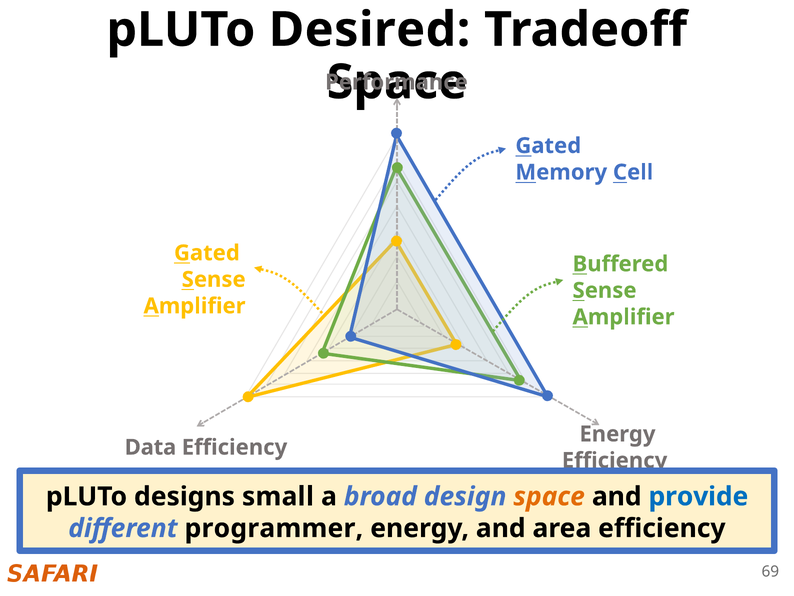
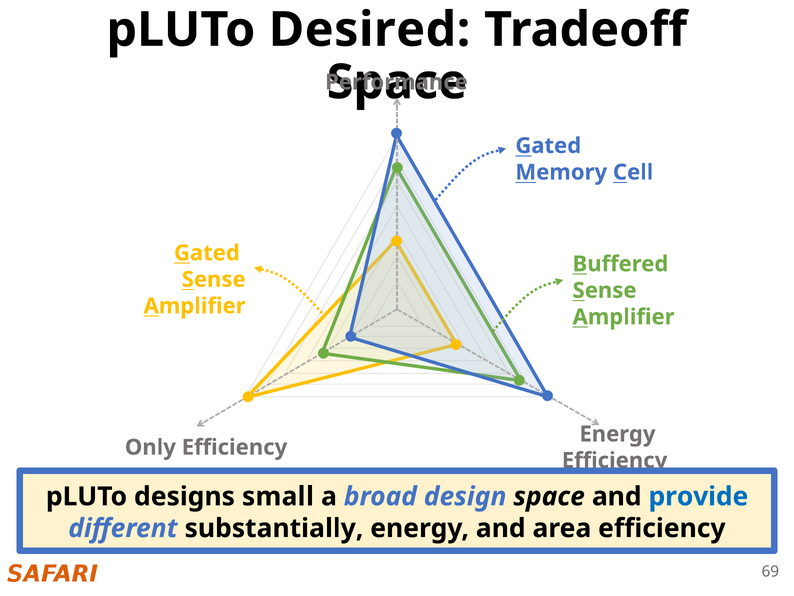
Data: Data -> Only
space at (549, 496) colour: orange -> black
programmer: programmer -> substantially
